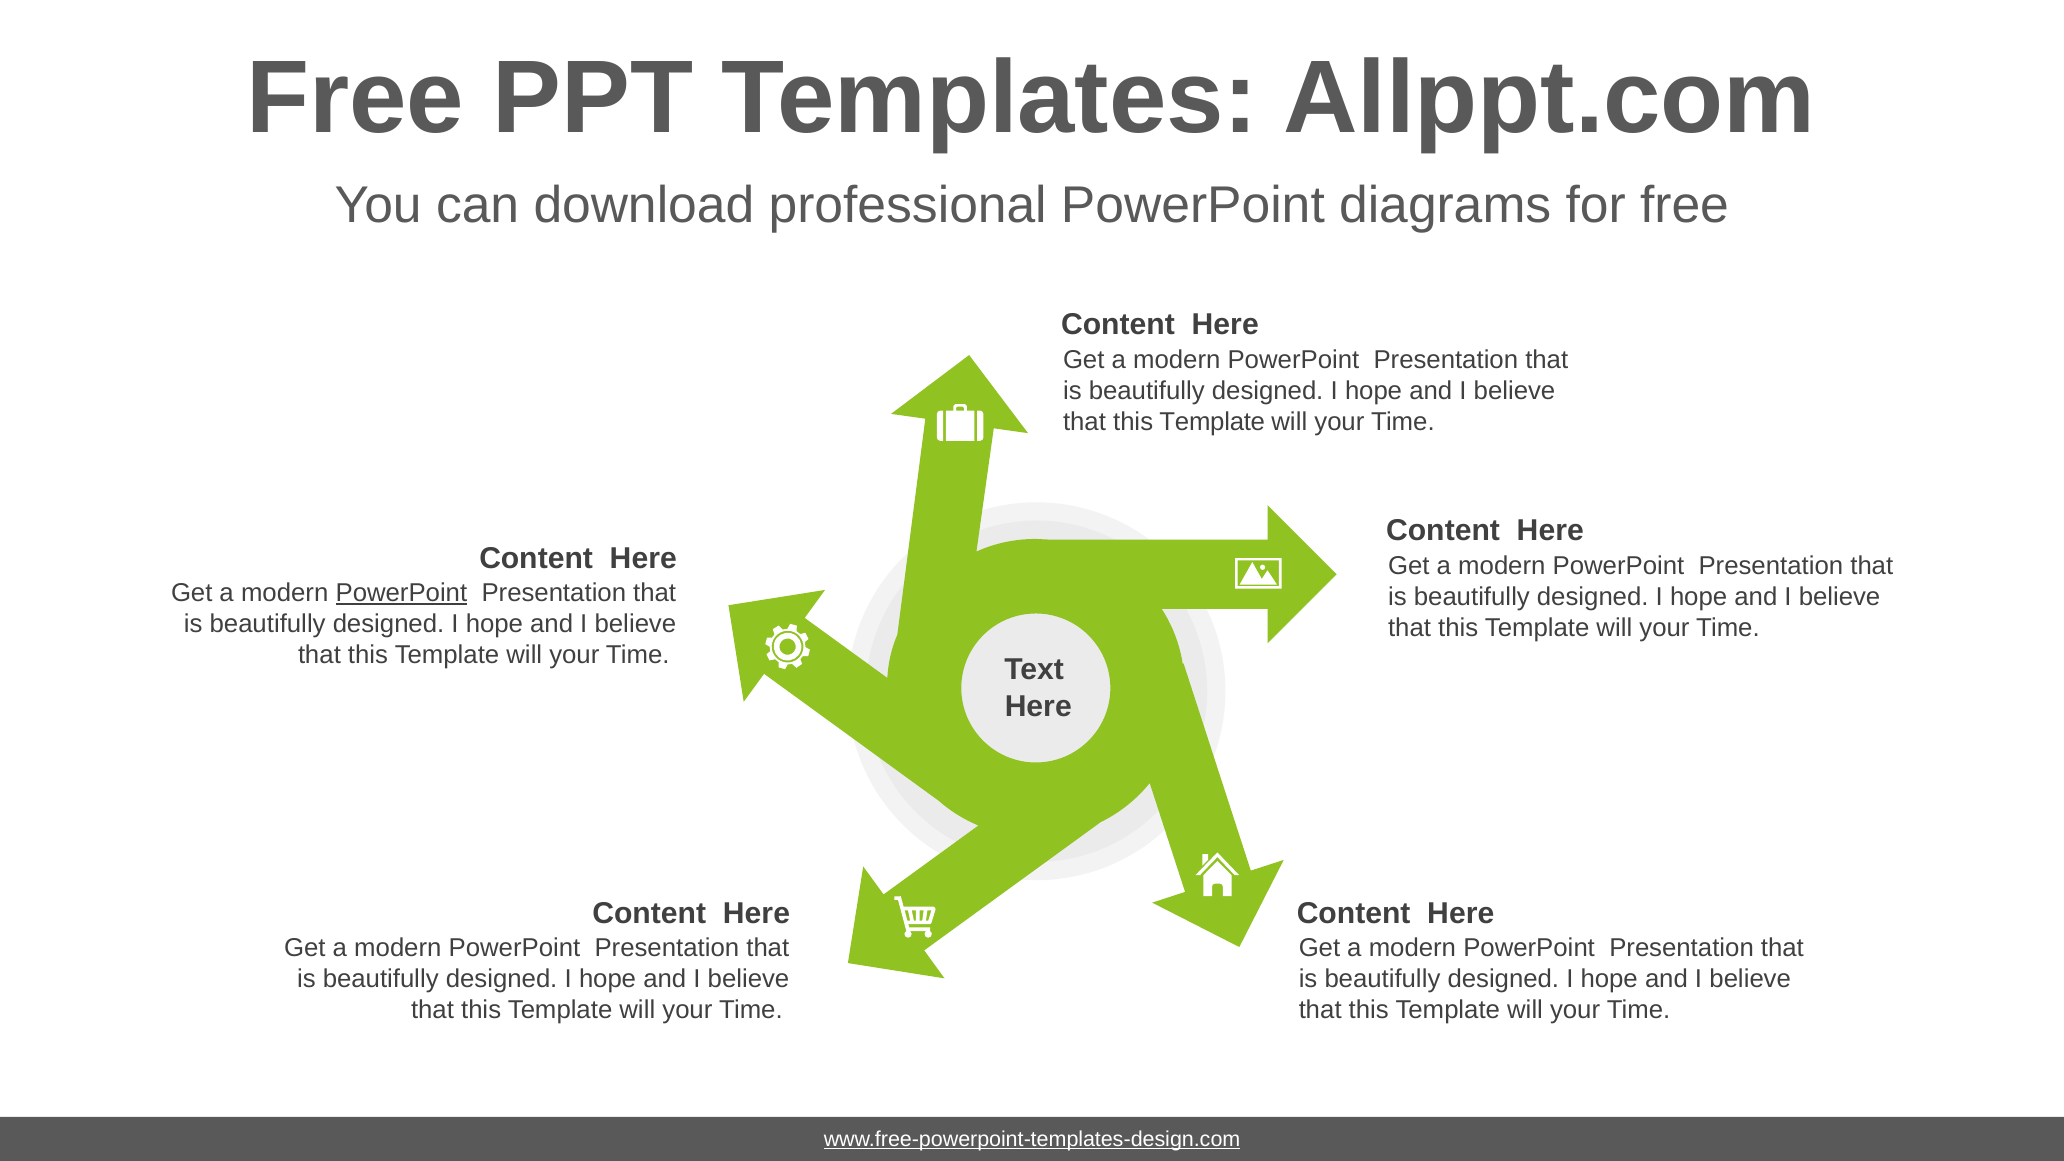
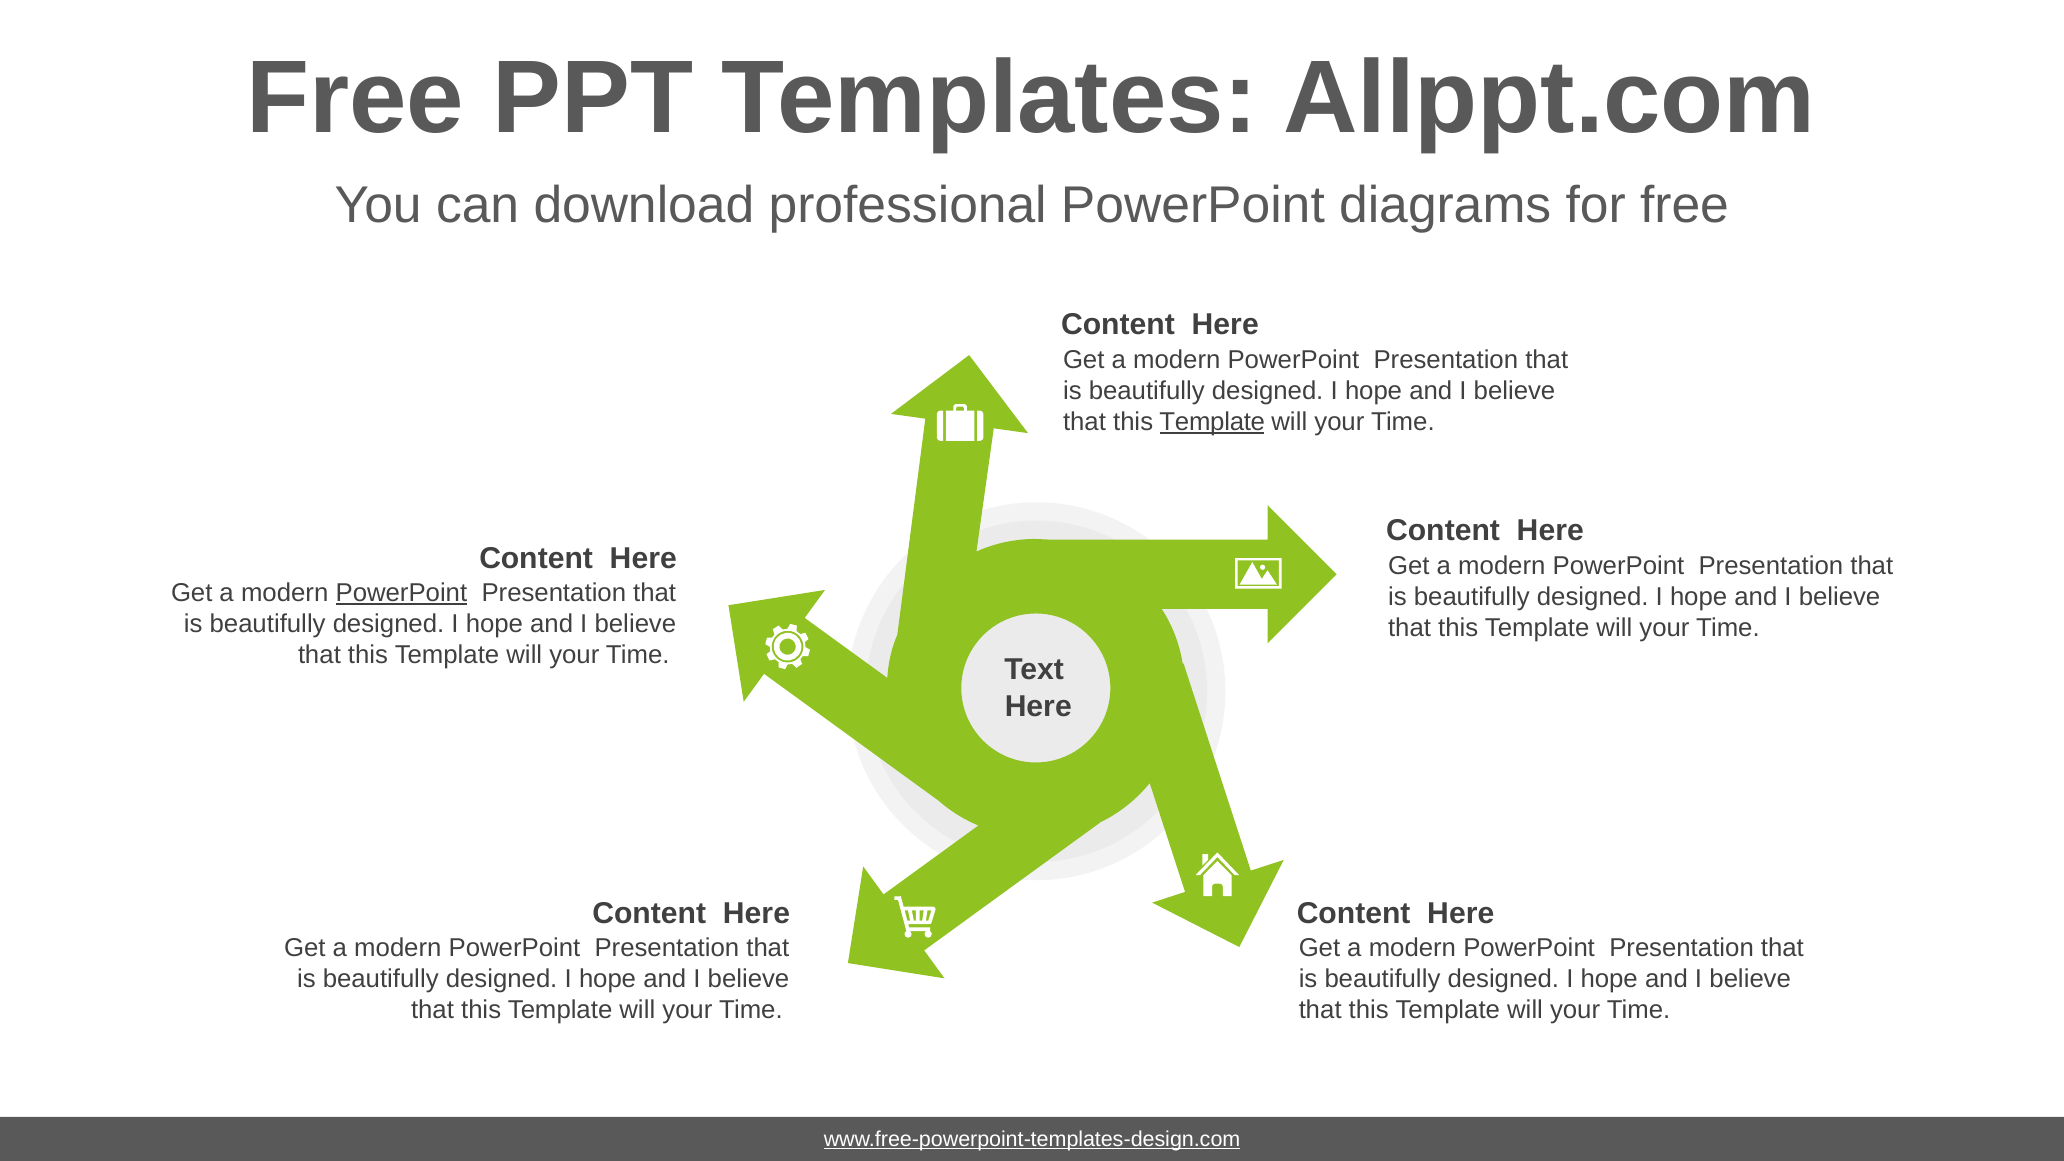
Template at (1212, 422) underline: none -> present
